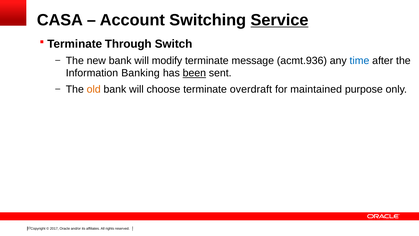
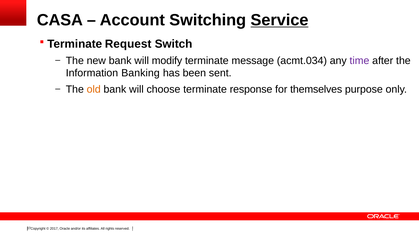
Through: Through -> Request
acmt.936: acmt.936 -> acmt.034
time colour: blue -> purple
been underline: present -> none
overdraft: overdraft -> response
maintained: maintained -> themselves
